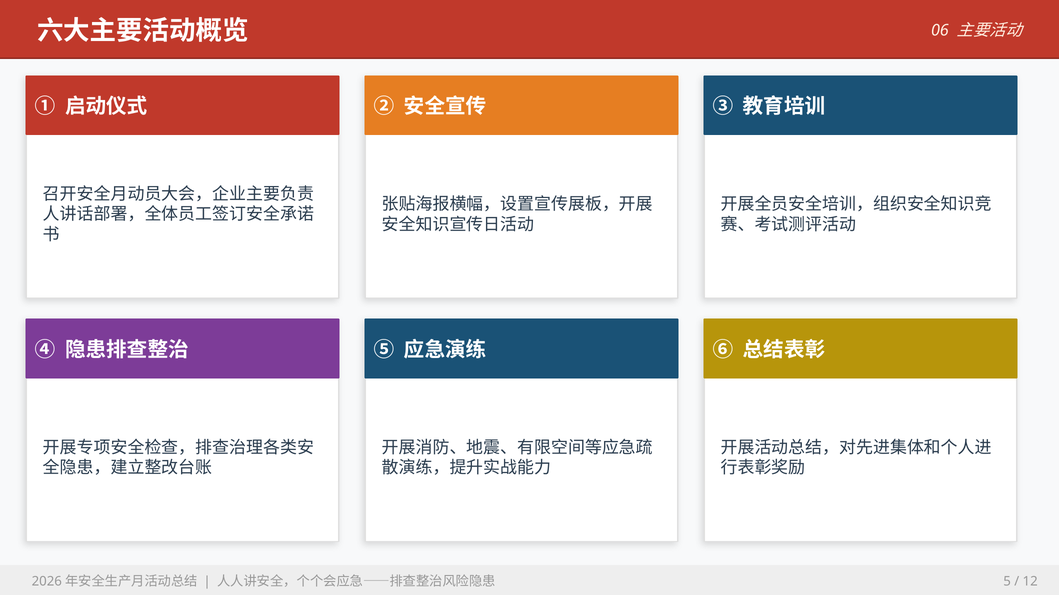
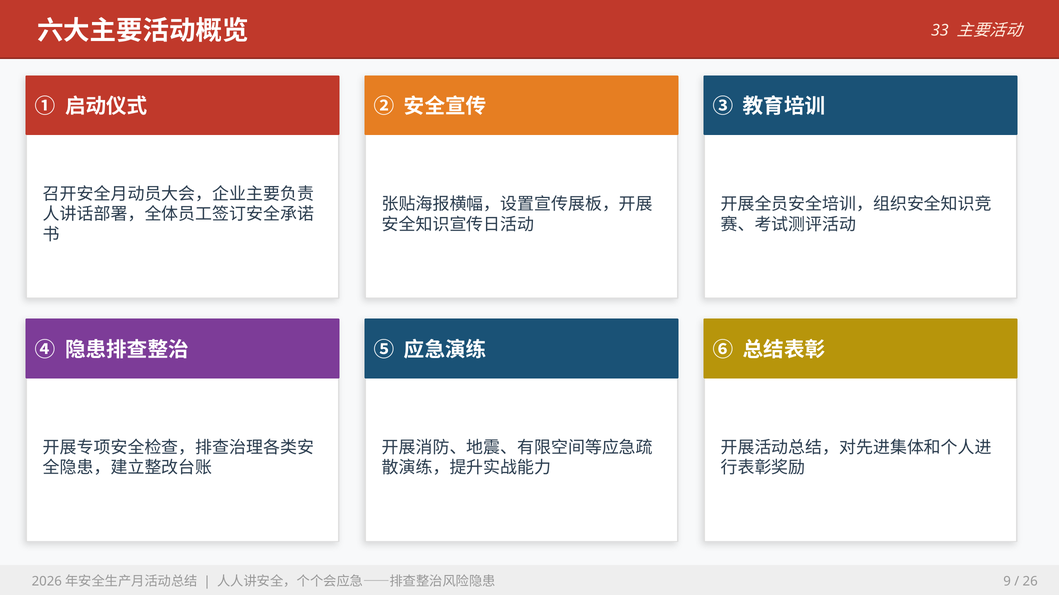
06: 06 -> 33
5: 5 -> 9
12: 12 -> 26
